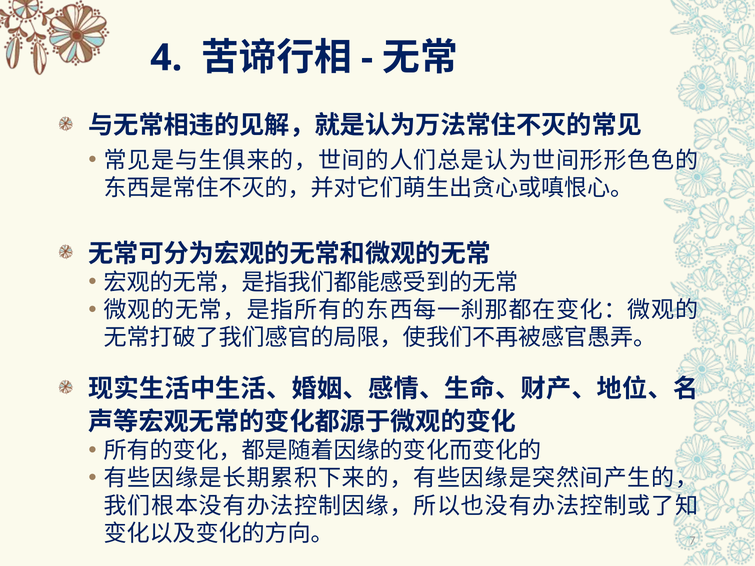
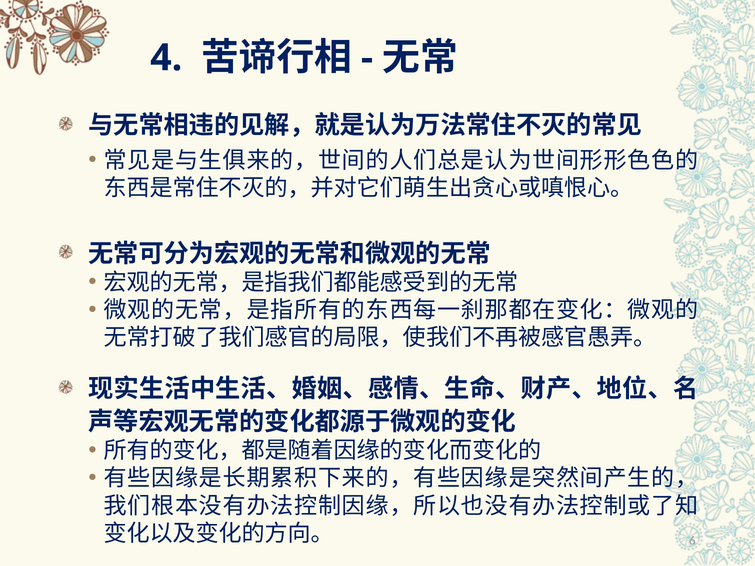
7: 7 -> 6
